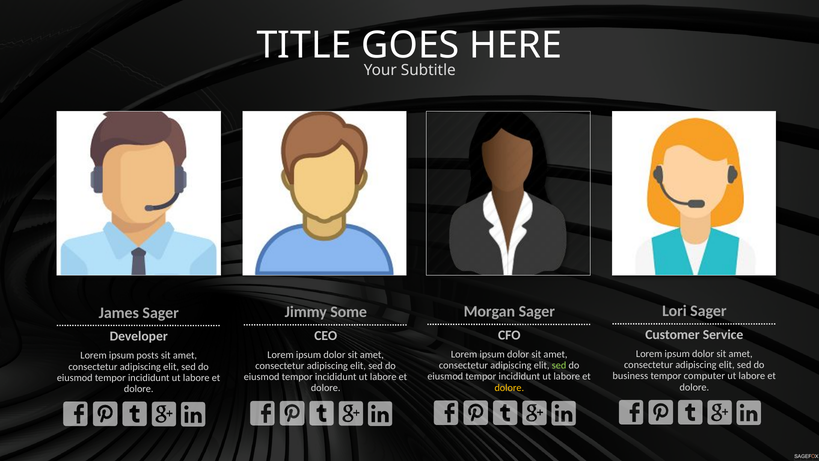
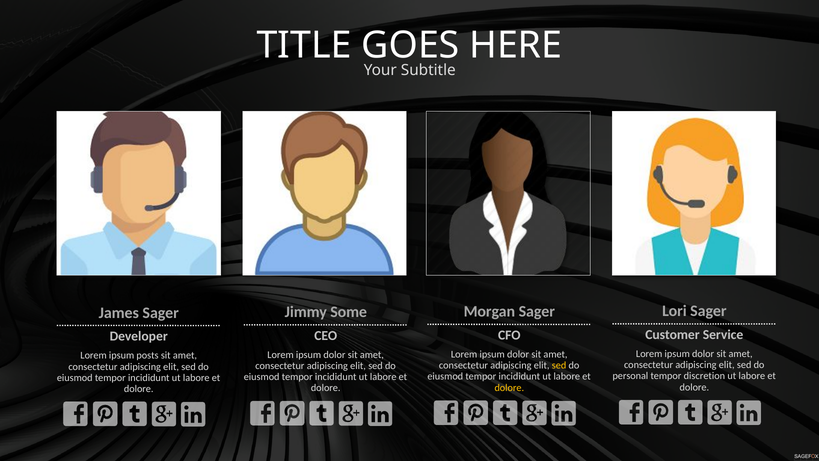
sed at (559, 365) colour: light green -> yellow
business: business -> personal
computer: computer -> discretion
